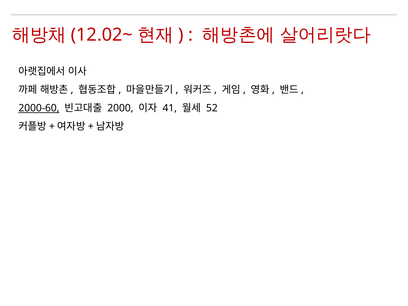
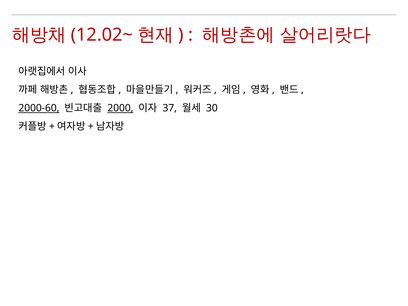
2000 underline: none -> present
41: 41 -> 37
52: 52 -> 30
